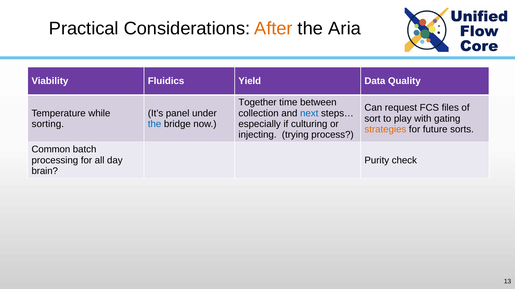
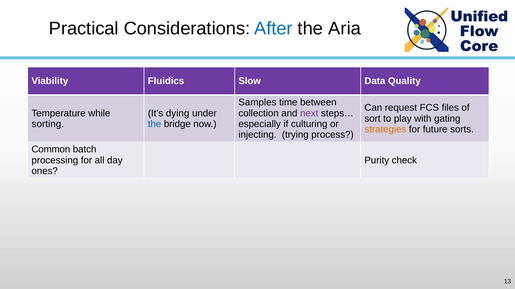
After colour: orange -> blue
Yield: Yield -> Slow
Together: Together -> Samples
panel: panel -> dying
next colour: blue -> purple
brain: brain -> ones
